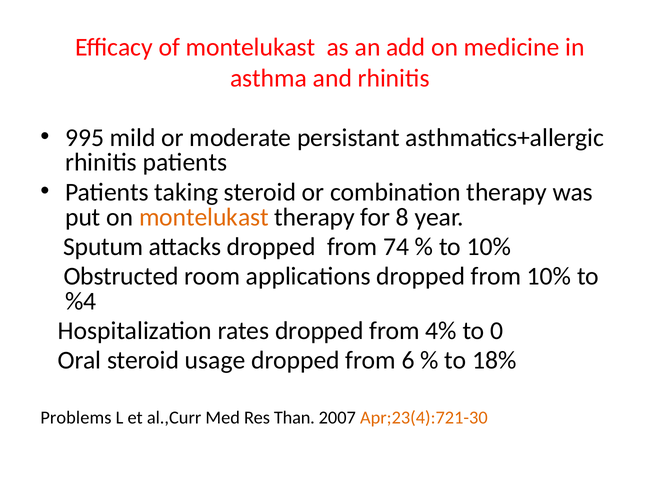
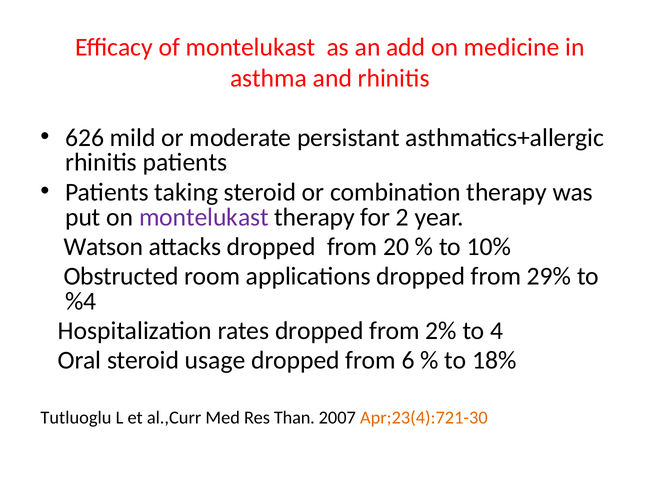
995: 995 -> 626
montelukast at (204, 217) colour: orange -> purple
8: 8 -> 2
Sputum: Sputum -> Watson
74: 74 -> 20
from 10%: 10% -> 29%
4%: 4% -> 2%
0: 0 -> 4
Problems: Problems -> Tutluoglu
